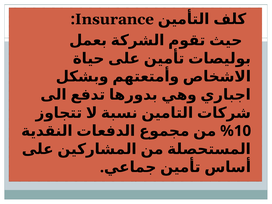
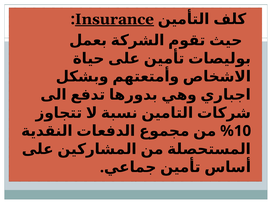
Insurance underline: none -> present
